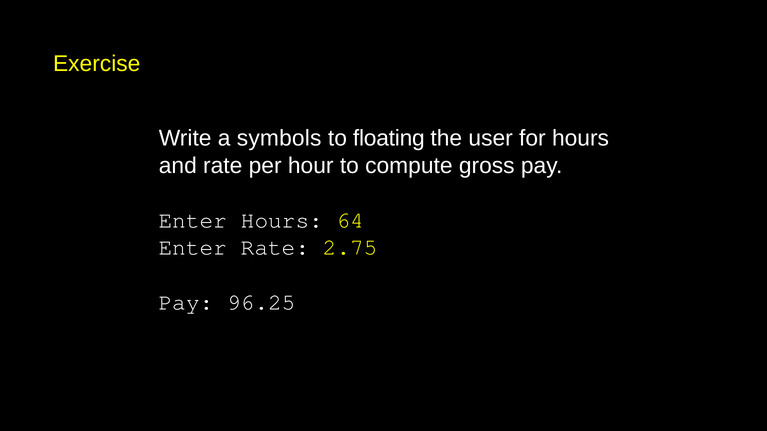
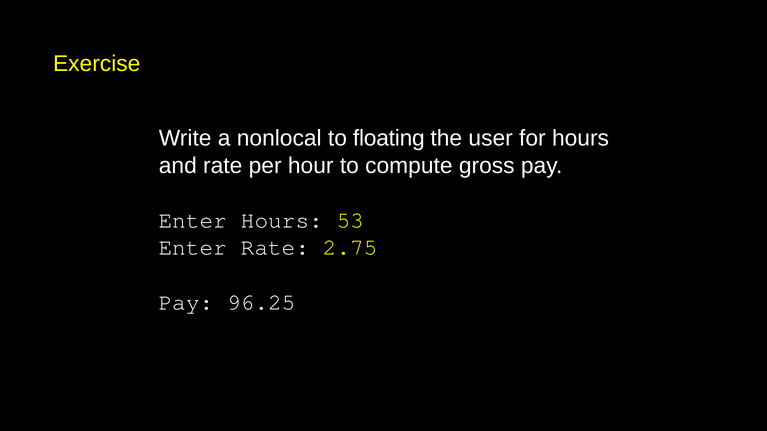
symbols: symbols -> nonlocal
64: 64 -> 53
